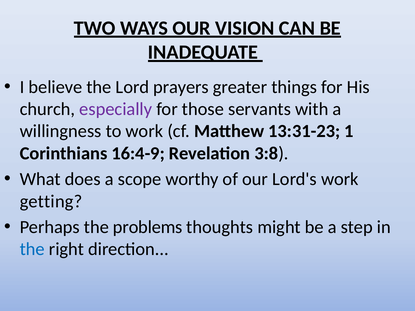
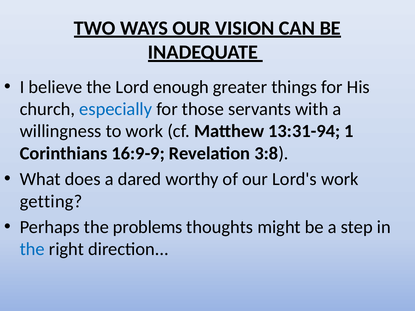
prayers: prayers -> enough
especially colour: purple -> blue
13:31-23: 13:31-23 -> 13:31-94
16:4-9: 16:4-9 -> 16:9-9
scope: scope -> dared
